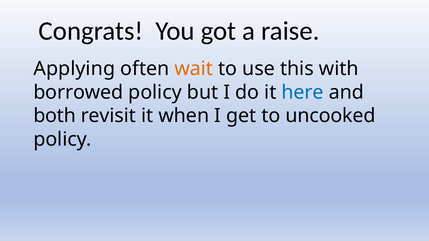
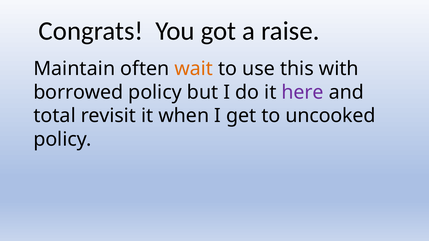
Applying: Applying -> Maintain
here colour: blue -> purple
both: both -> total
